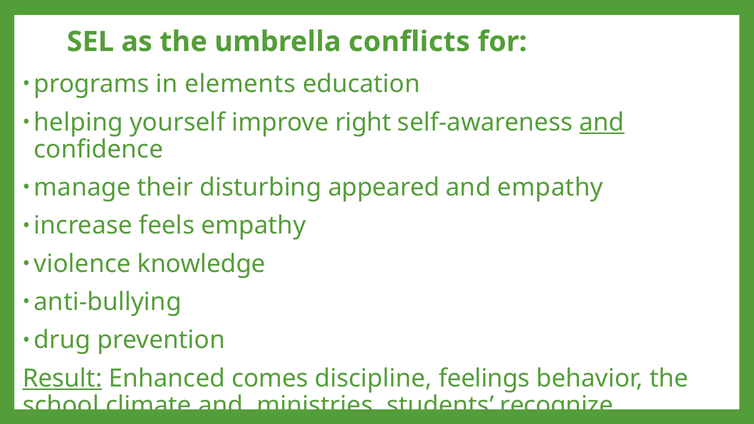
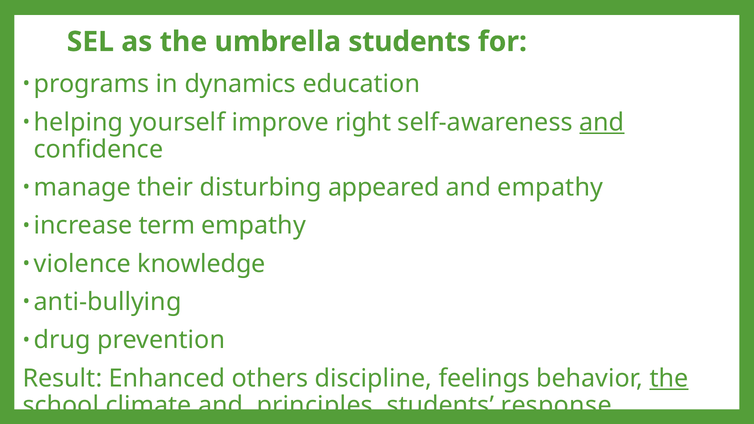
umbrella conflicts: conflicts -> students
elements: elements -> dynamics
feels: feels -> term
Result underline: present -> none
comes: comes -> others
the at (669, 378) underline: none -> present
ministries: ministries -> principles
recognize: recognize -> response
